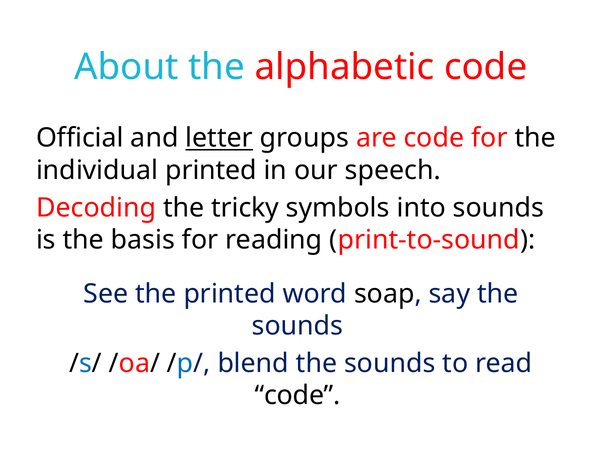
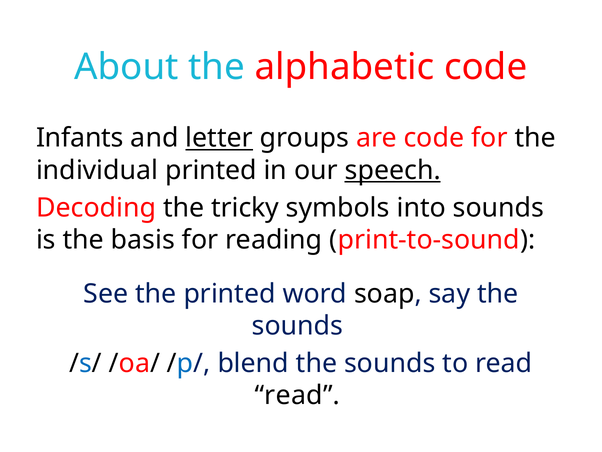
Official: Official -> Infants
speech underline: none -> present
code at (298, 395): code -> read
